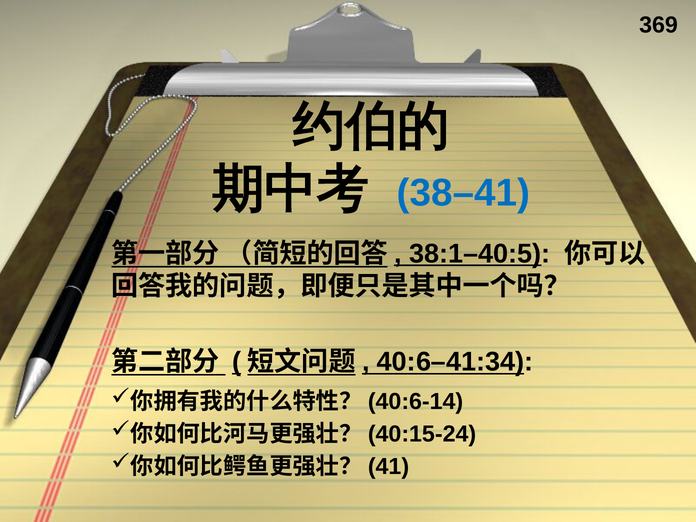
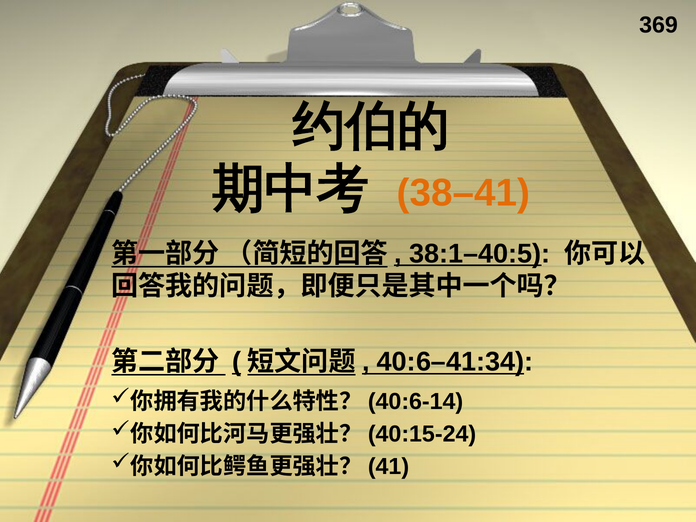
38–41 colour: blue -> orange
